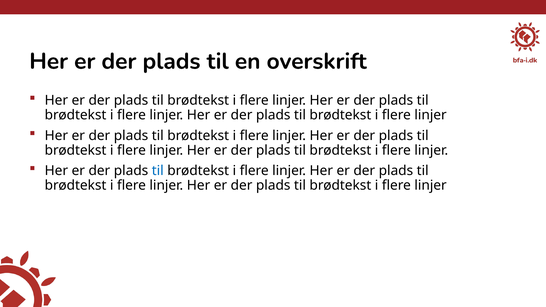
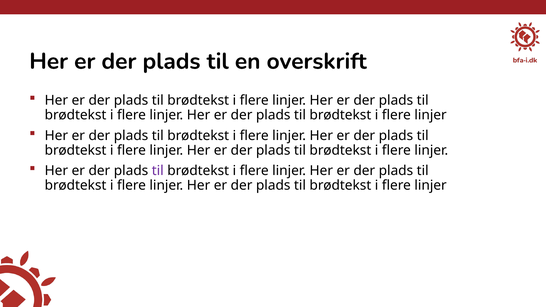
til at (158, 171) colour: blue -> purple
